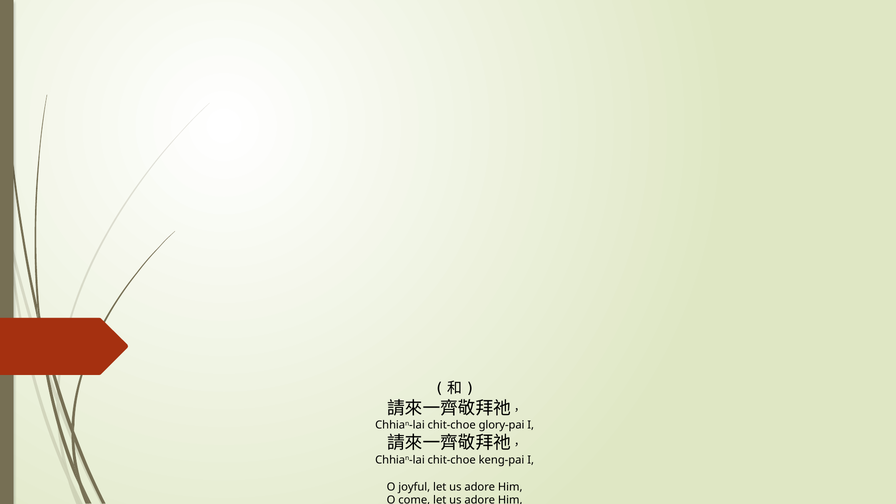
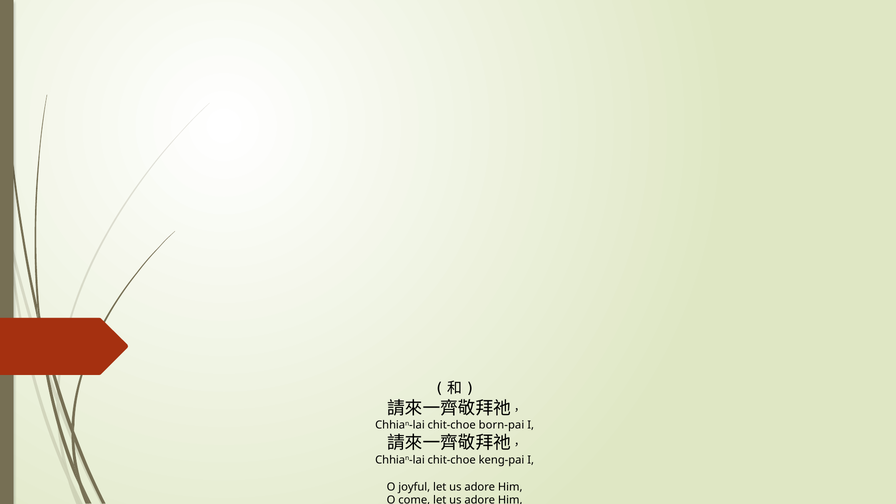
glory-pai: glory-pai -> born-pai
